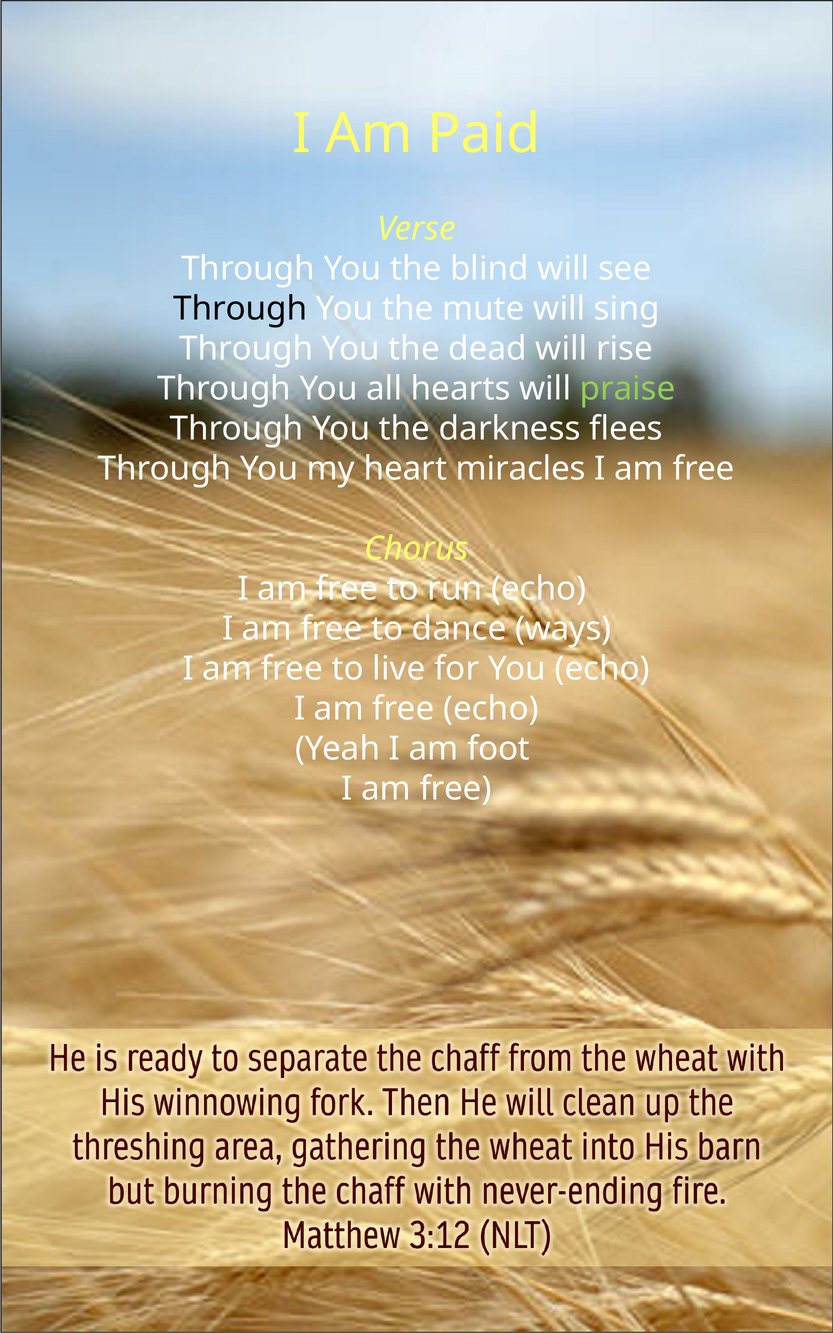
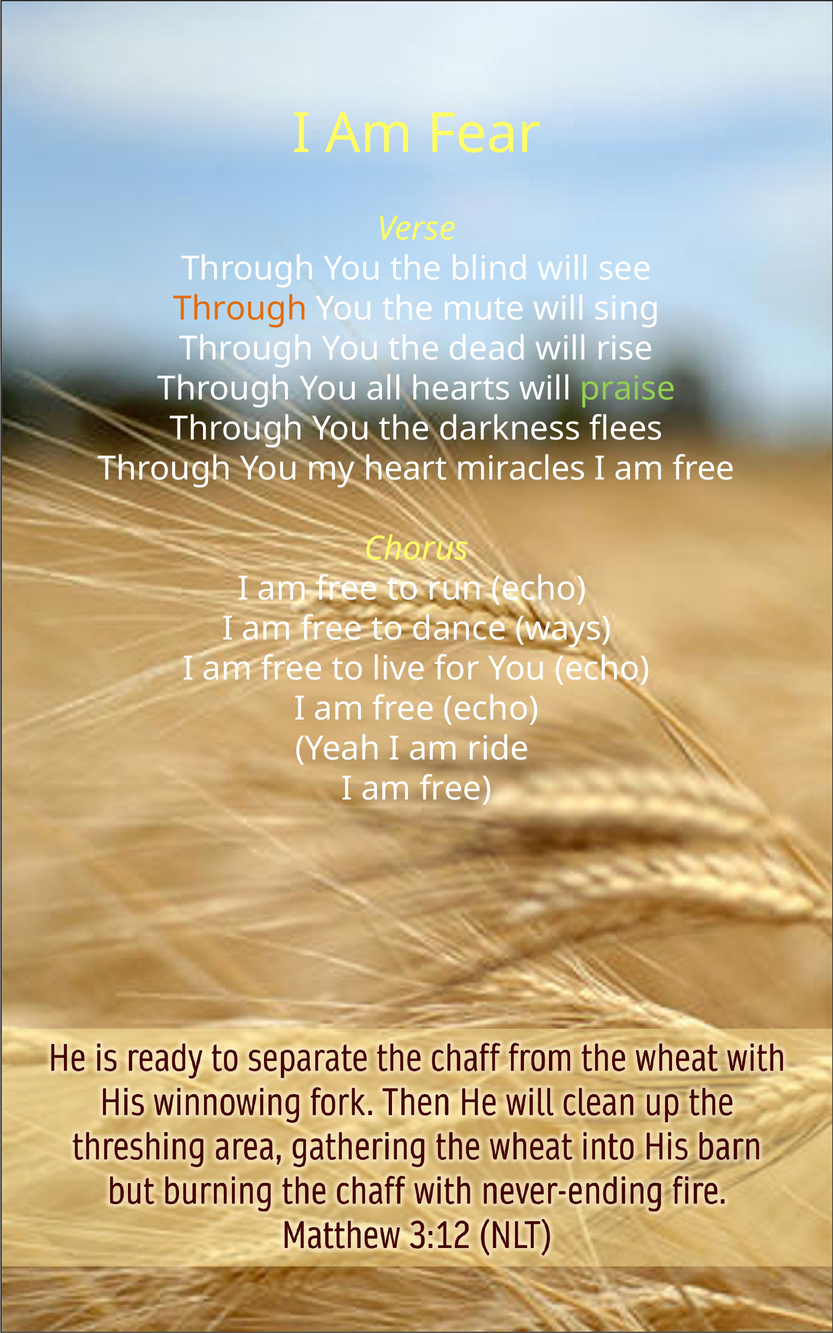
Paid: Paid -> Fear
Through at (240, 309) colour: black -> orange
foot: foot -> ride
